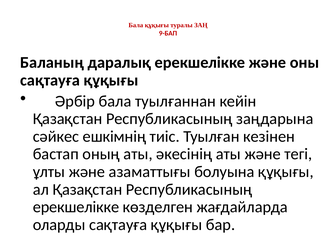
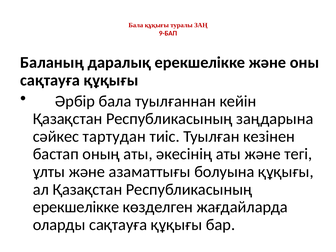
ешкiмнiң: ешкiмнiң -> тартудан
